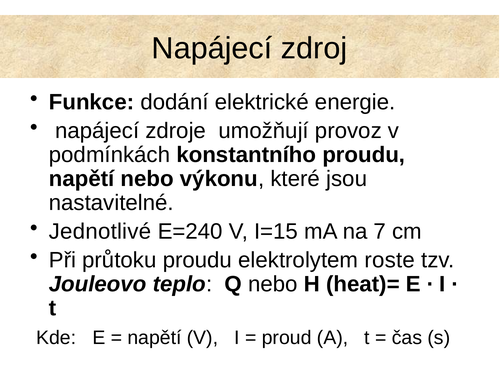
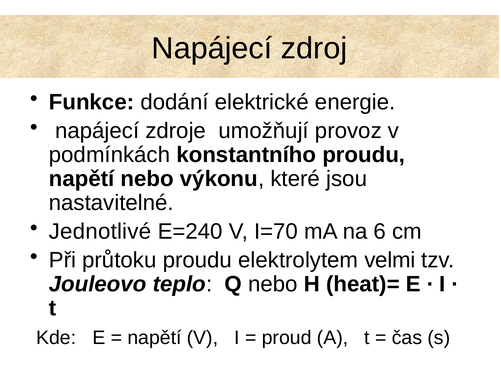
I=15: I=15 -> I=70
7: 7 -> 6
roste: roste -> velmi
